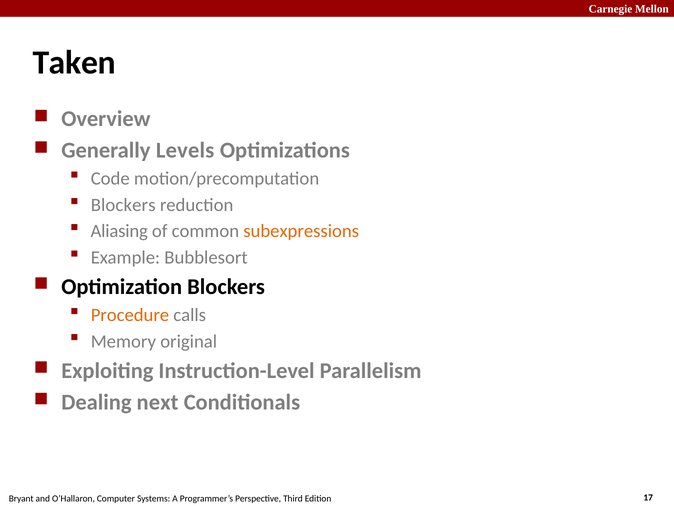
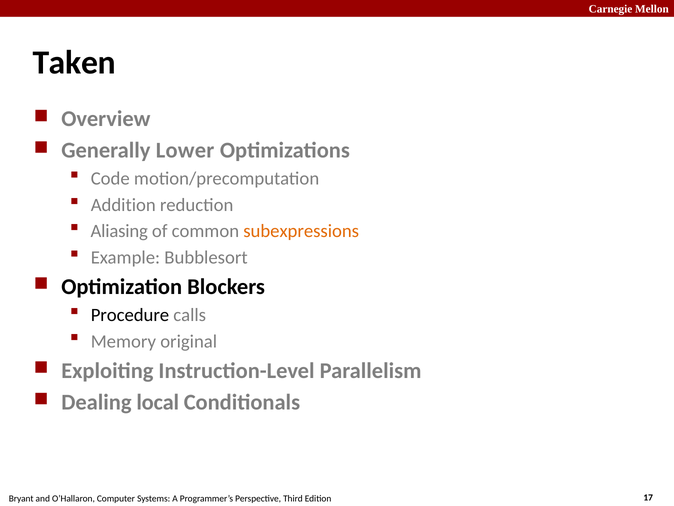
Levels: Levels -> Lower
Blockers at (123, 205): Blockers -> Addition
Procedure colour: orange -> black
next: next -> local
